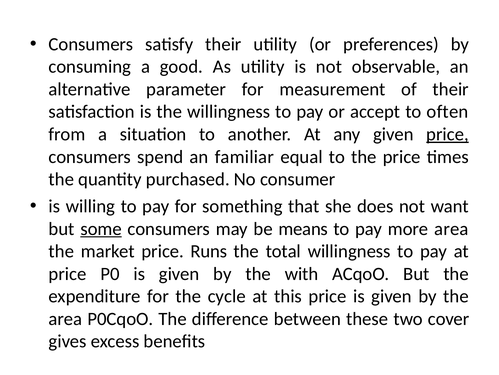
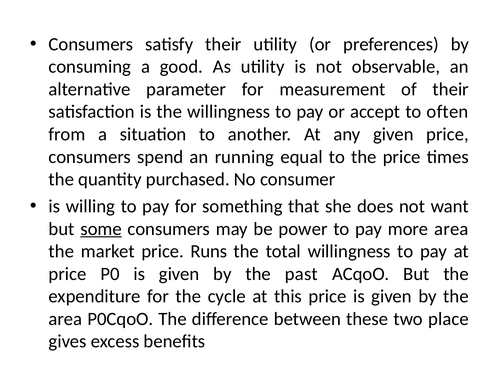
price at (447, 134) underline: present -> none
familiar: familiar -> running
means: means -> power
with: with -> past
cover: cover -> place
